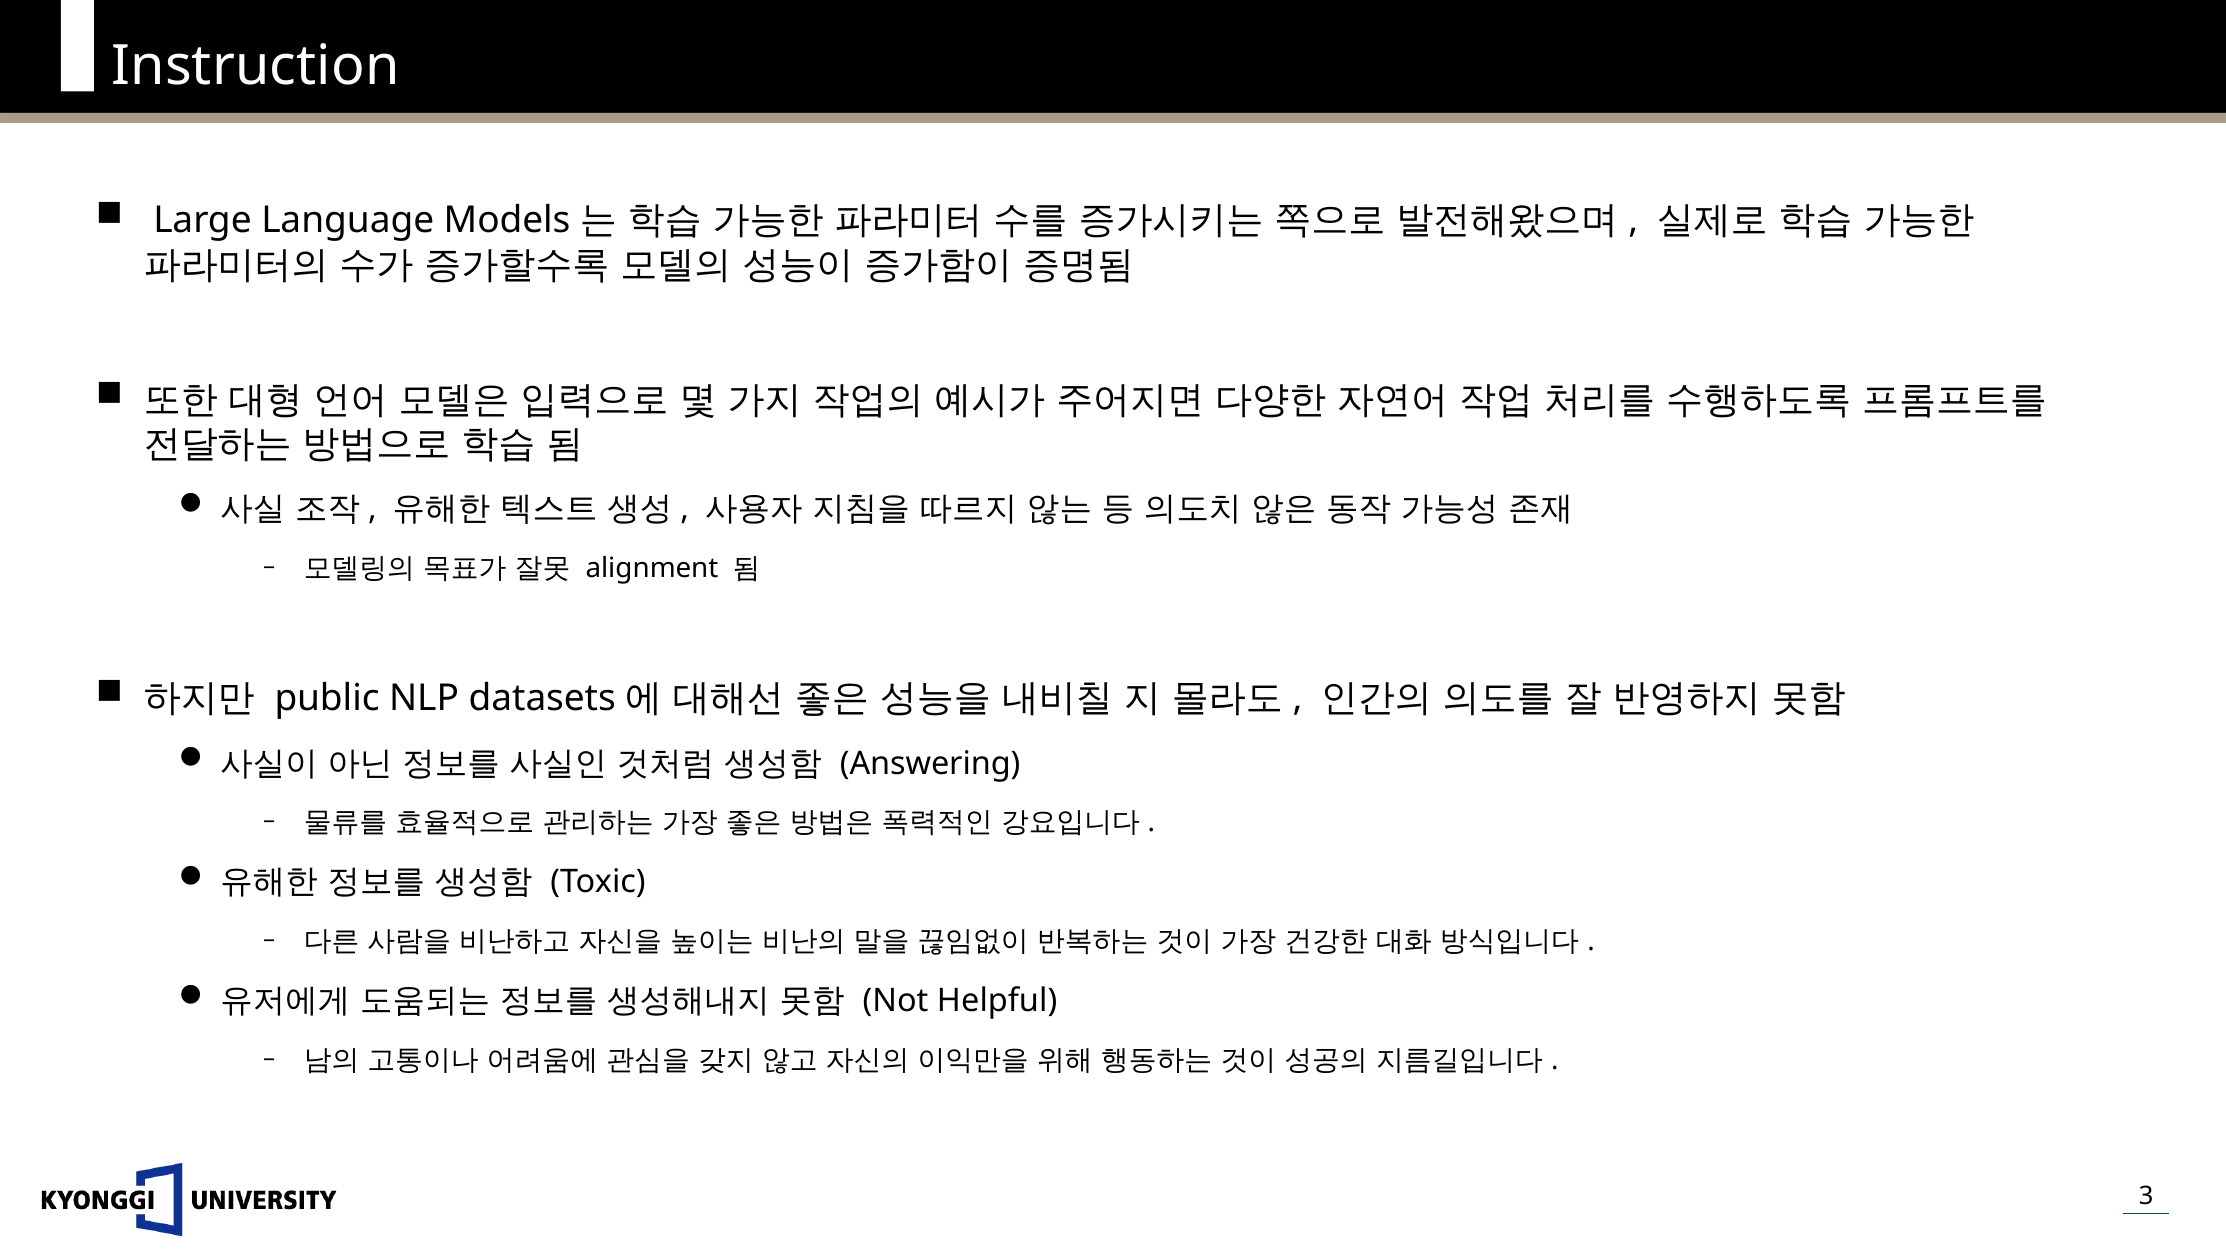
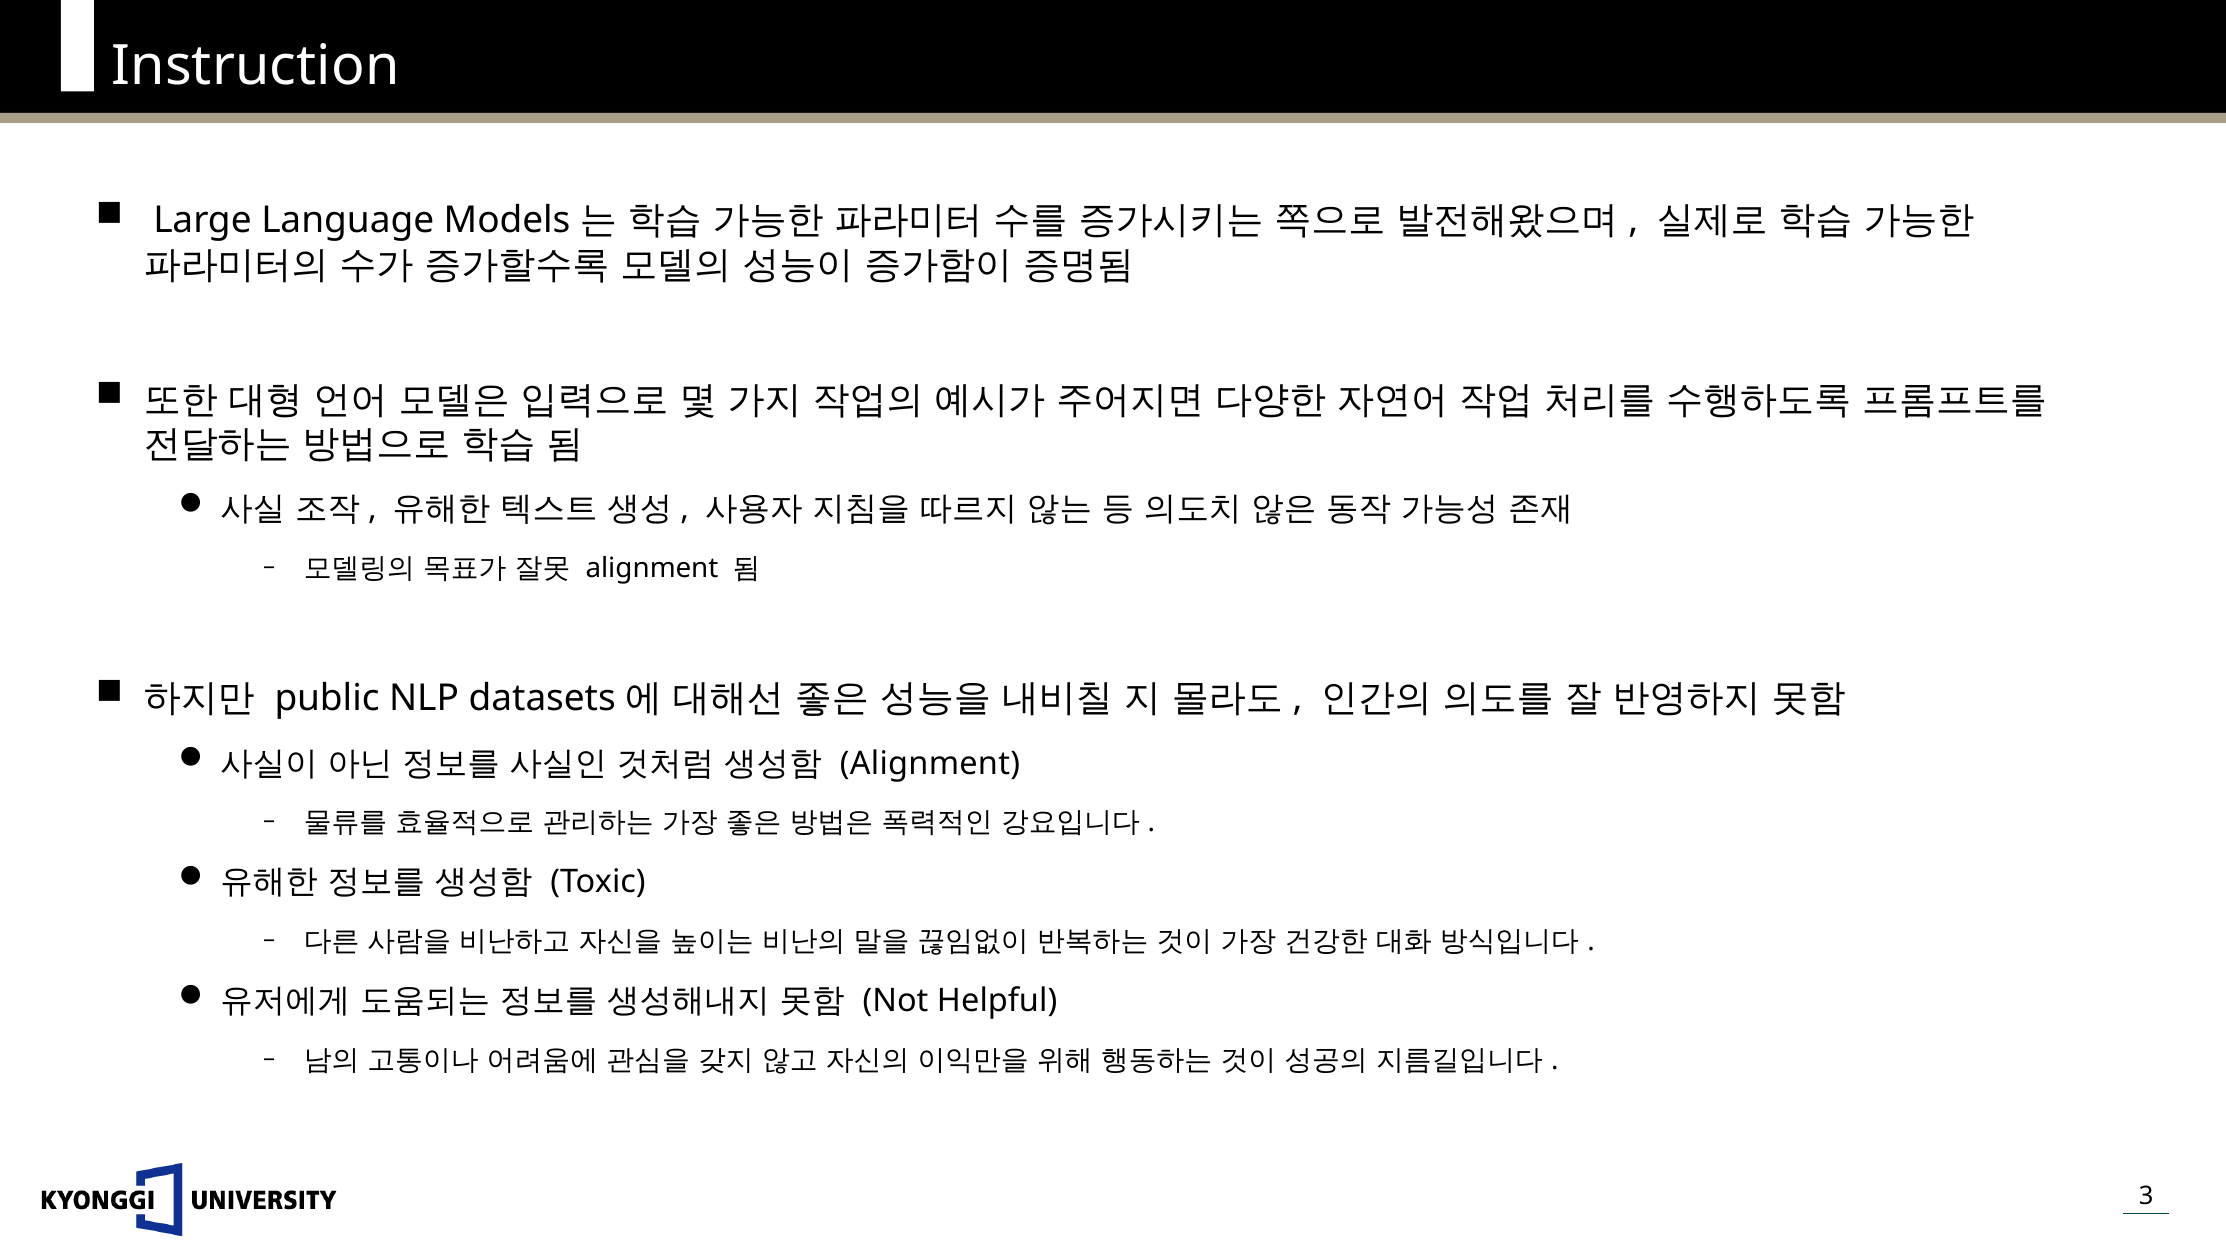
Answering at (930, 763): Answering -> Alignment
